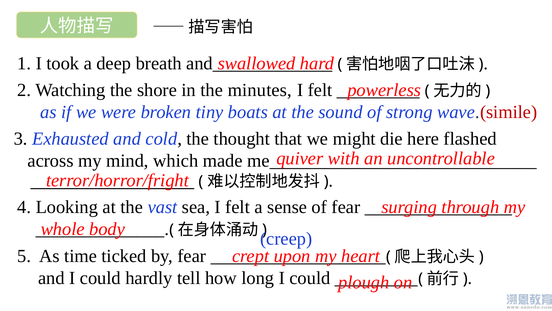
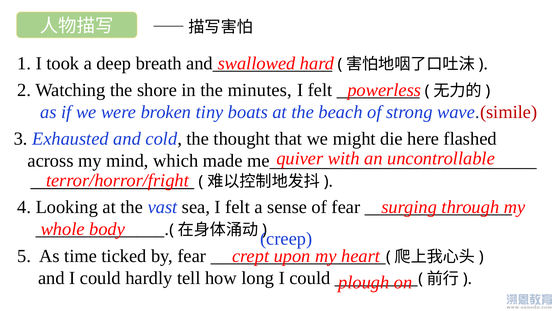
sound: sound -> beach
